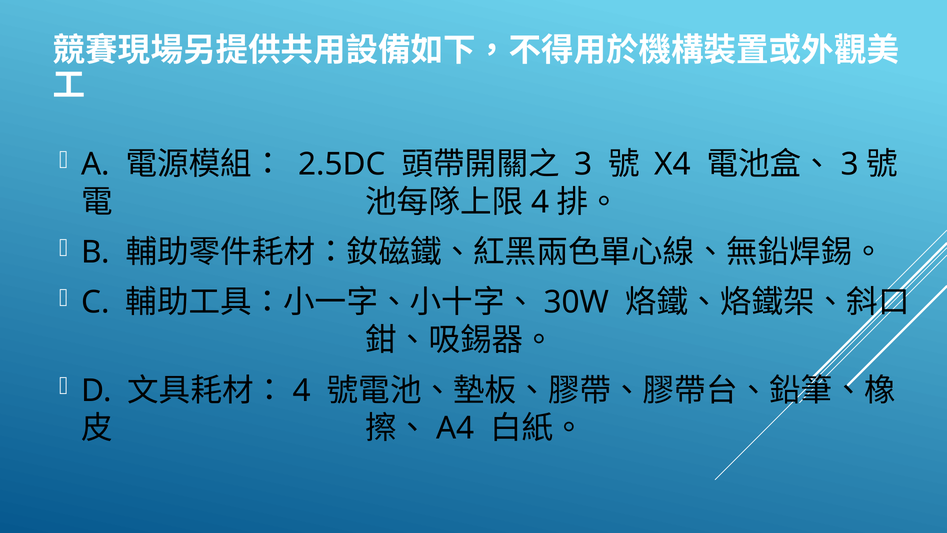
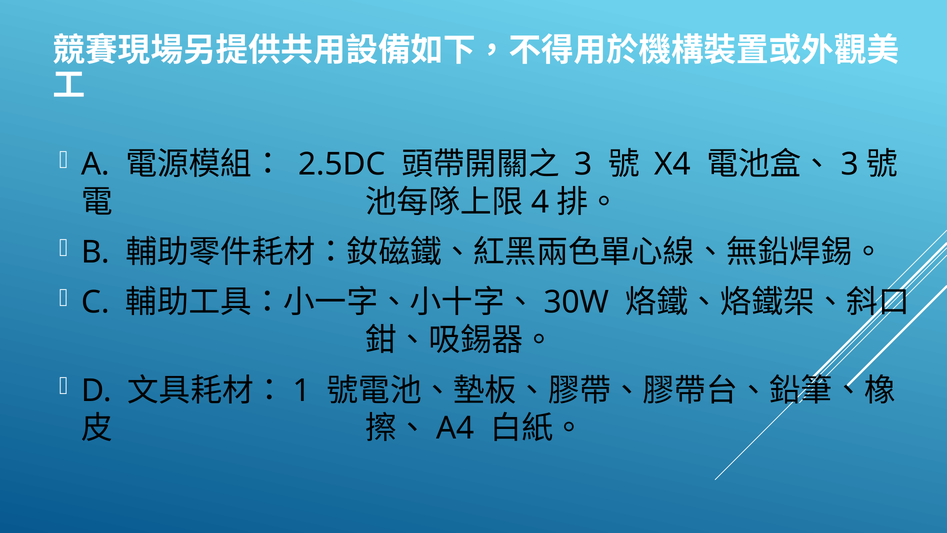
4 at (302, 390): 4 -> 1
